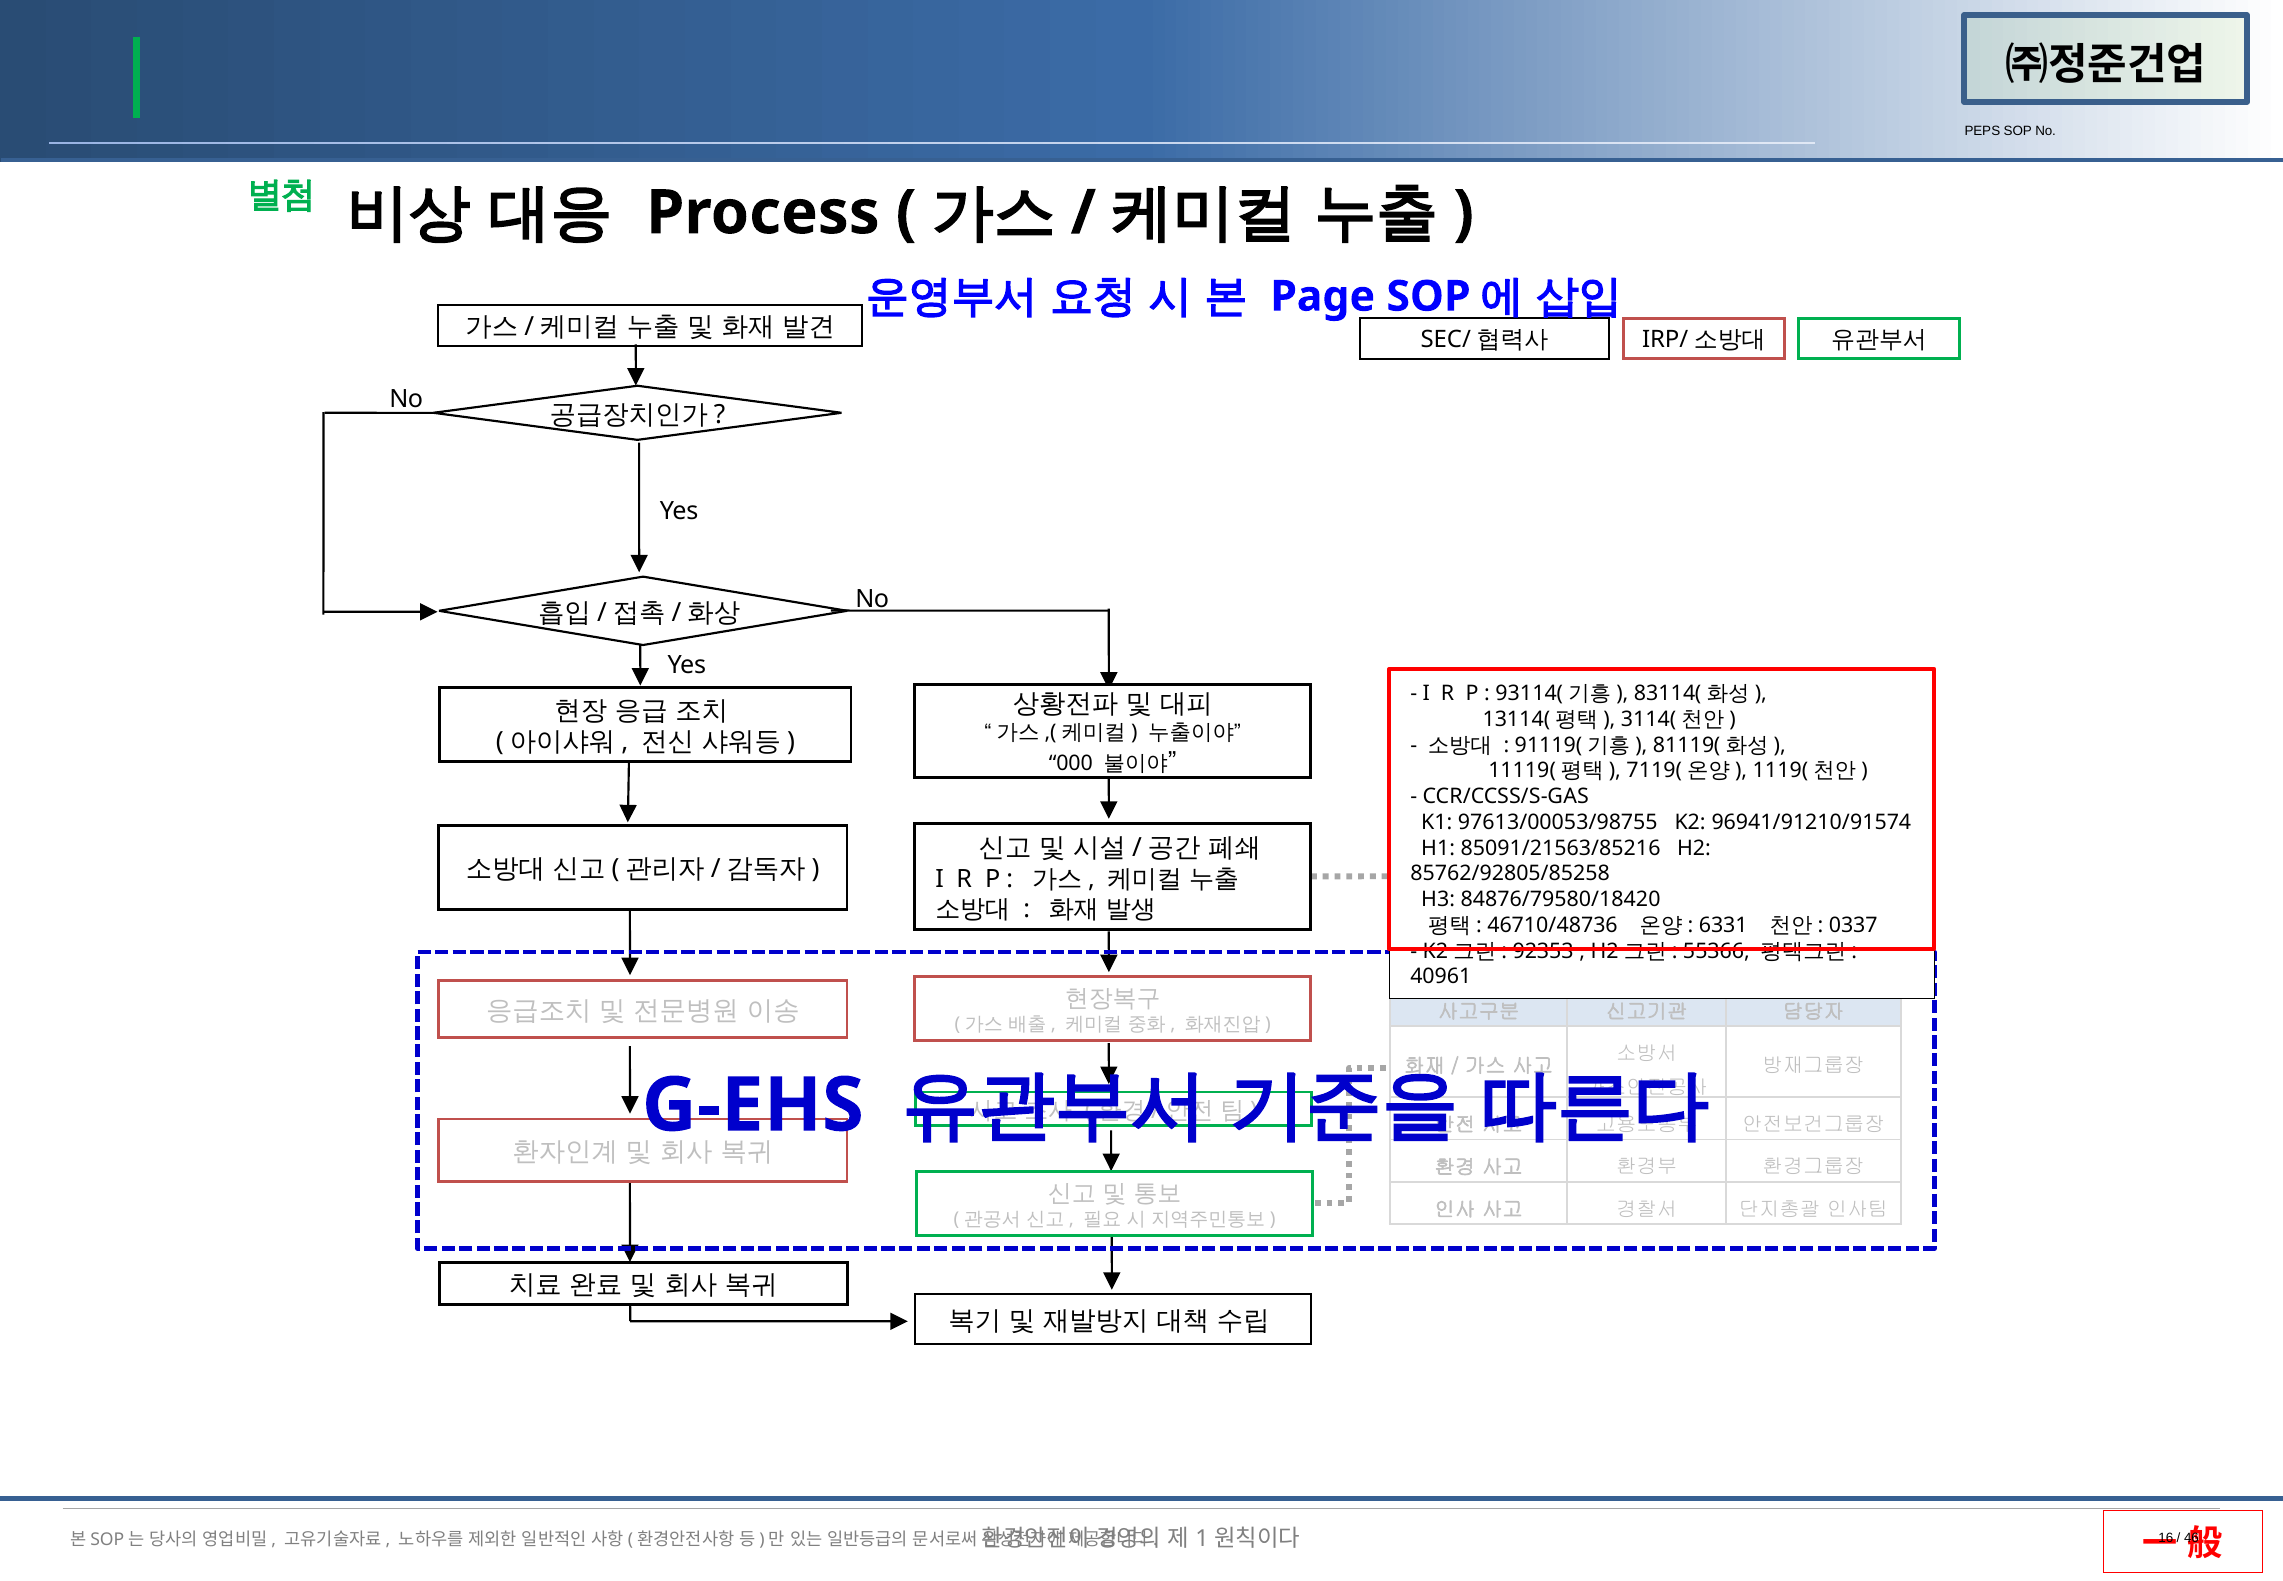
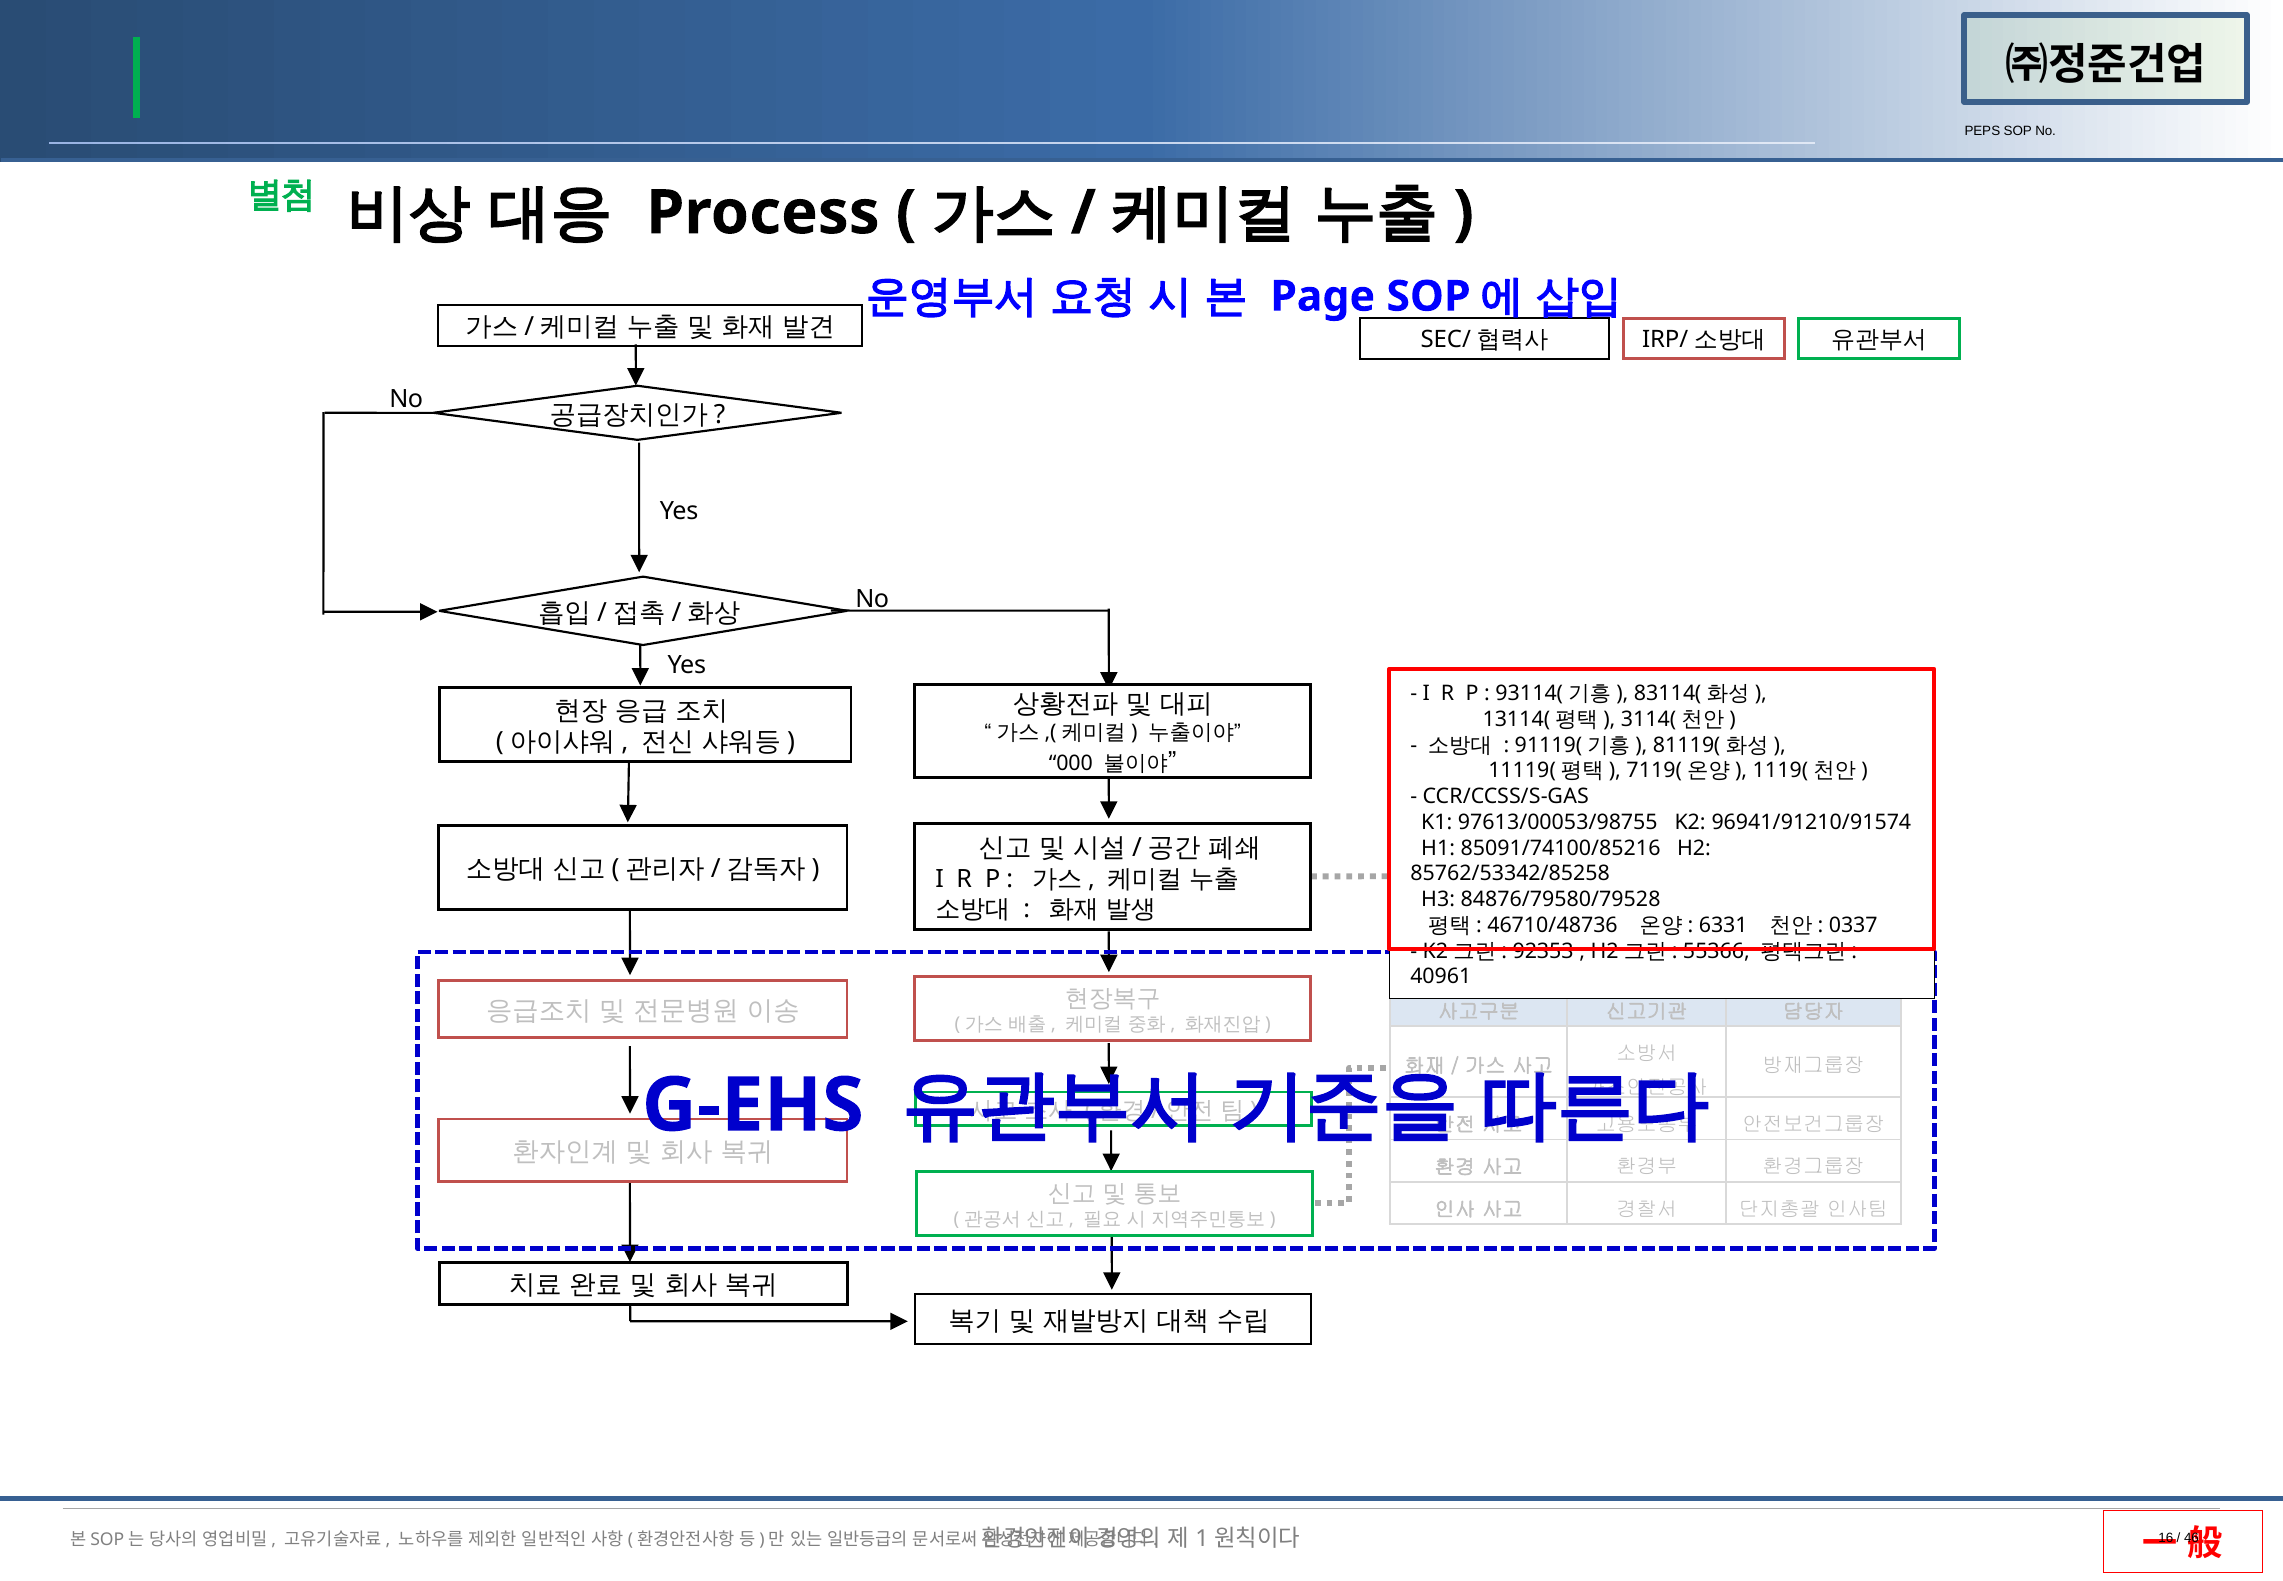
85091/21563/85216: 85091/21563/85216 -> 85091/74100/85216
85762/92805/85258: 85762/92805/85258 -> 85762/53342/85258
84876/79580/18420: 84876/79580/18420 -> 84876/79580/79528
